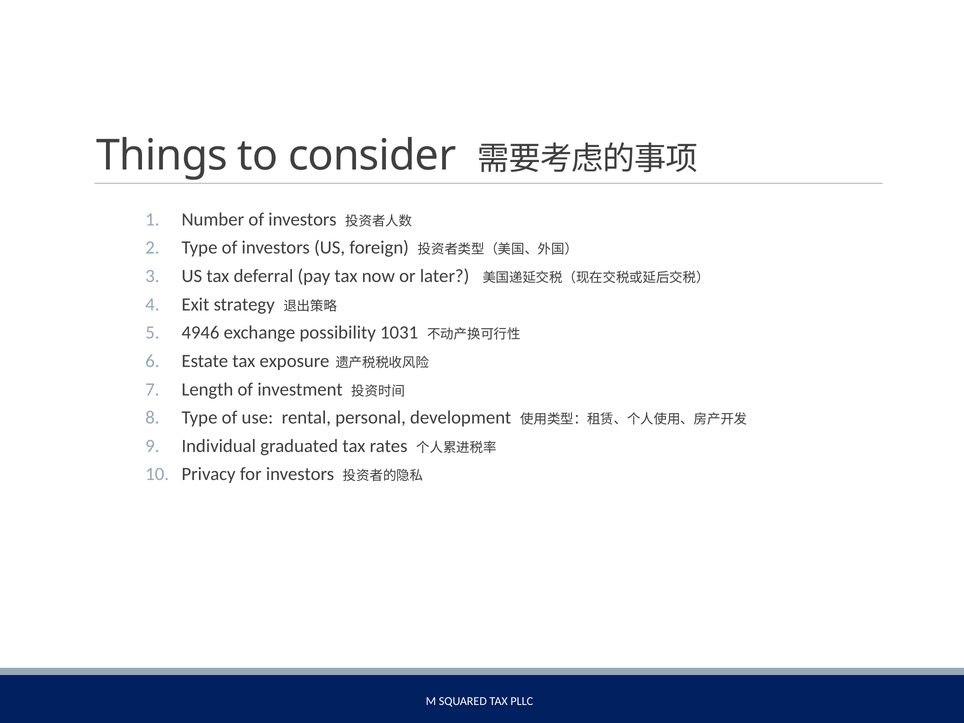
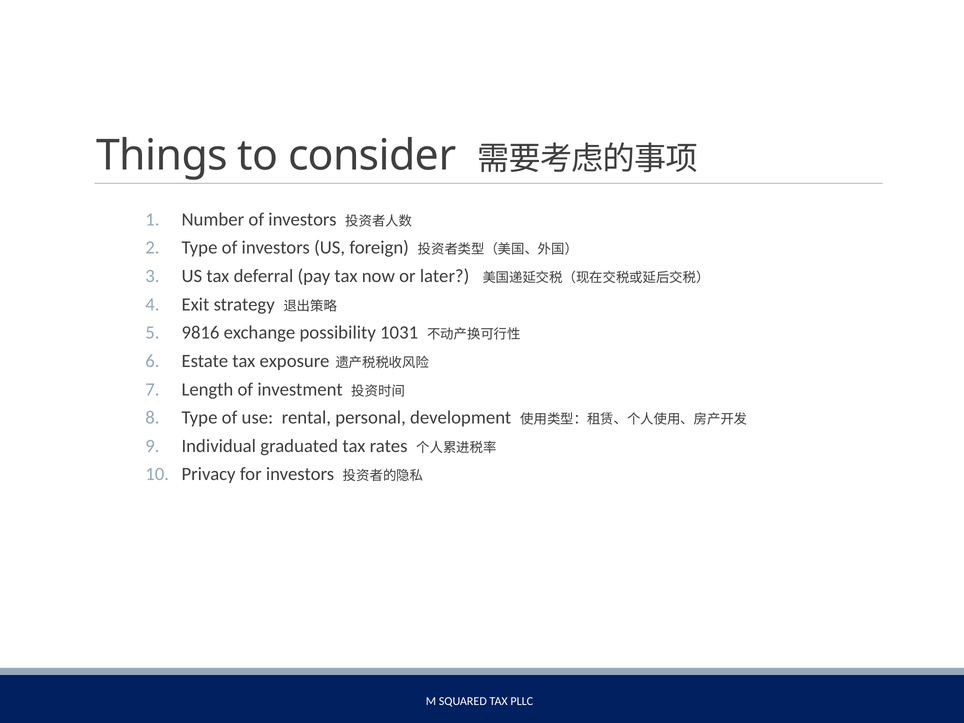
4946: 4946 -> 9816
